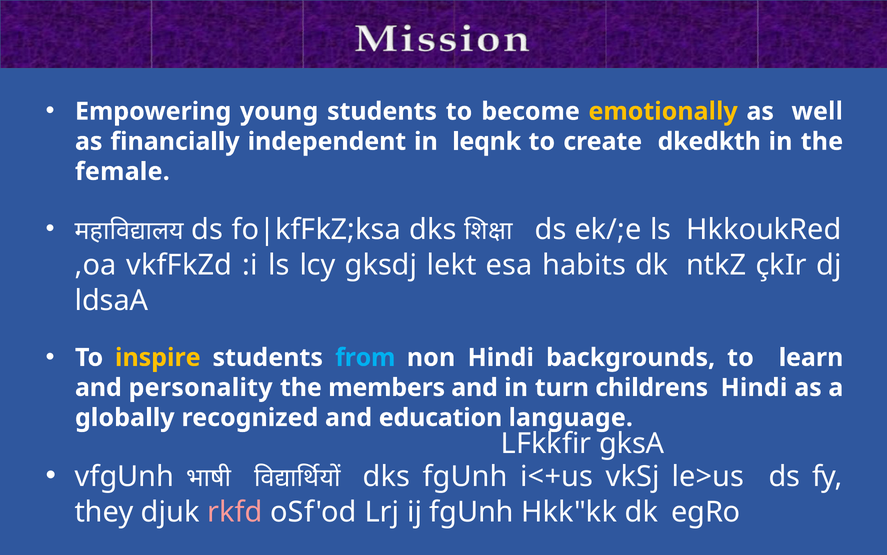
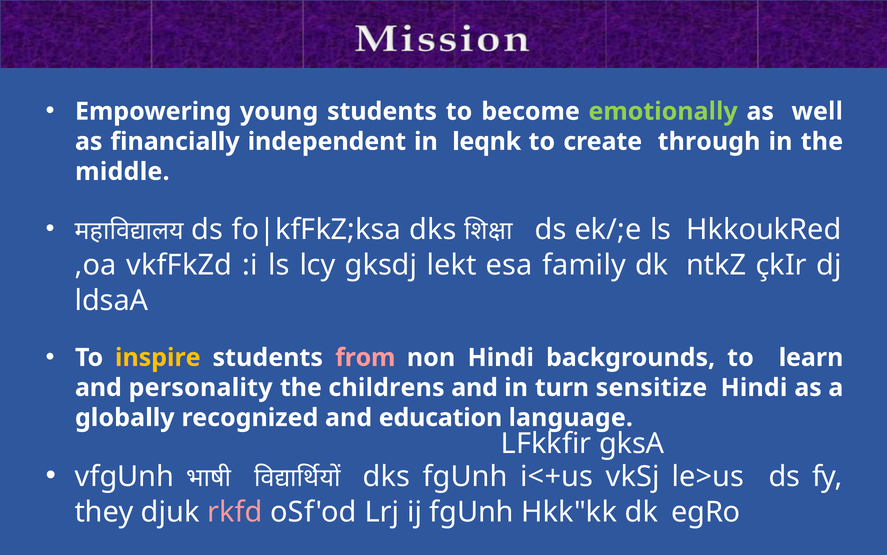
emotionally colour: yellow -> light green
dkedkth: dkedkth -> through
female: female -> middle
habits: habits -> family
from colour: light blue -> pink
members: members -> childrens
childrens: childrens -> sensitize
